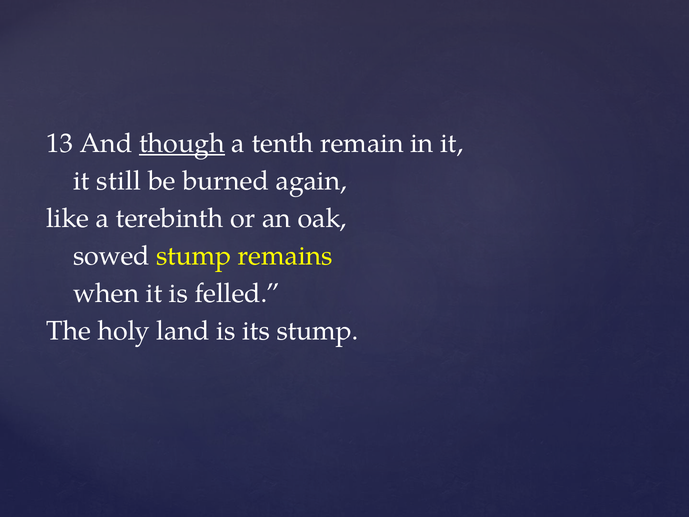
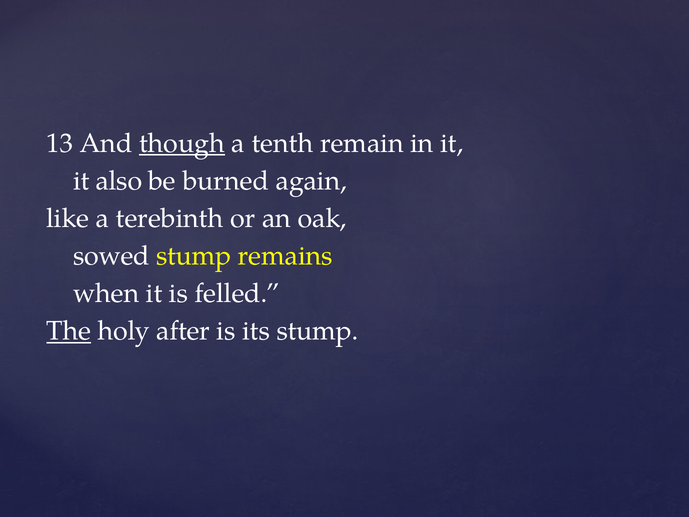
still: still -> also
The underline: none -> present
land: land -> after
